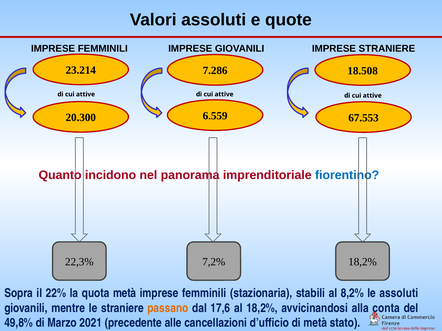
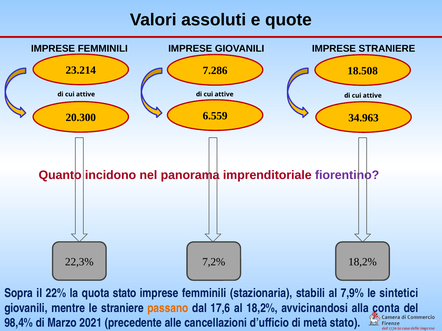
67.553: 67.553 -> 34.963
fiorentino colour: blue -> purple
quota metà: metà -> stato
8,2%: 8,2% -> 7,9%
le assoluti: assoluti -> sintetici
49,8%: 49,8% -> 98,4%
